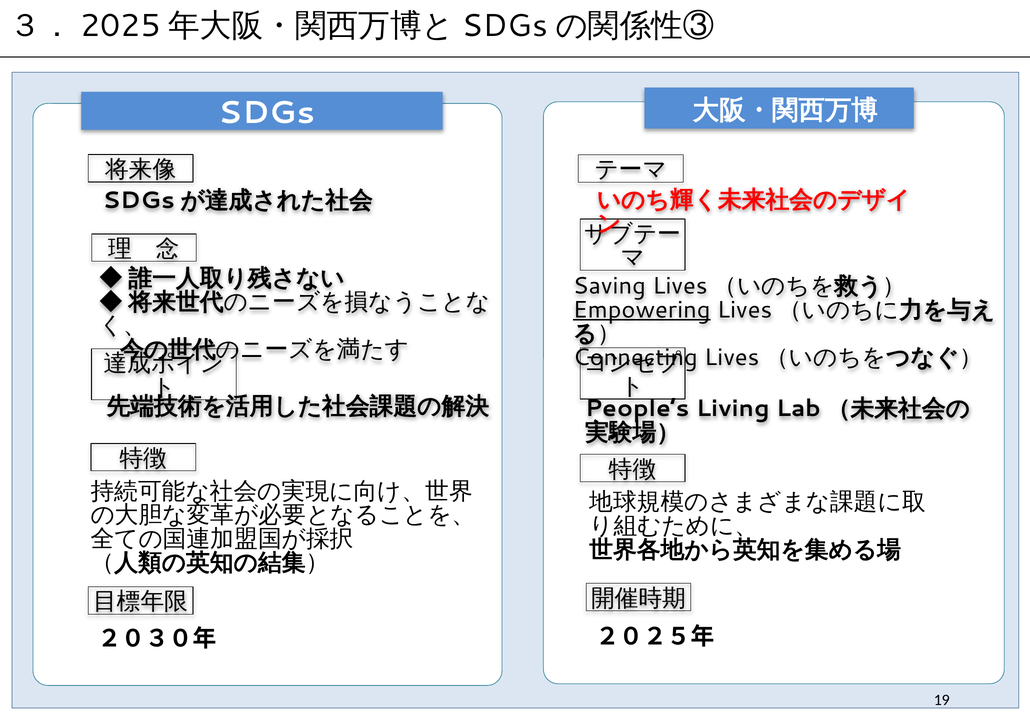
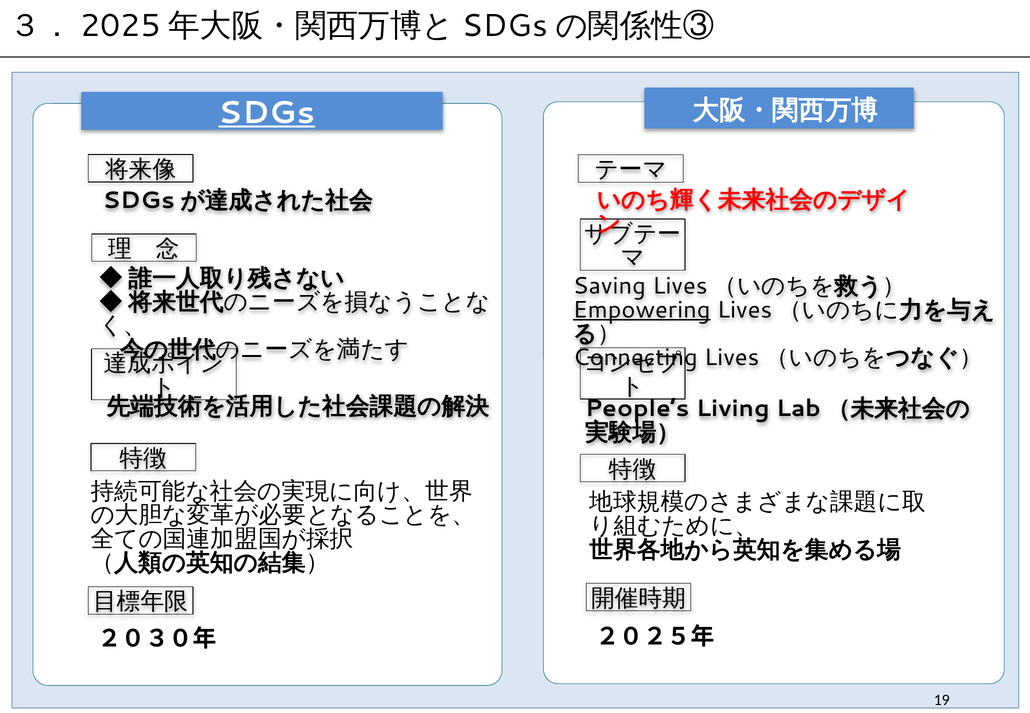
SDGs underline: none -> present
